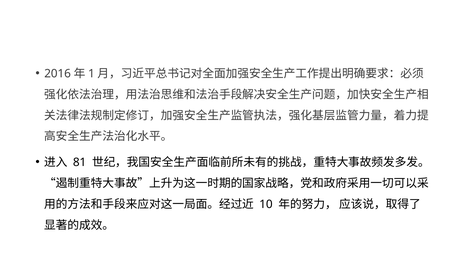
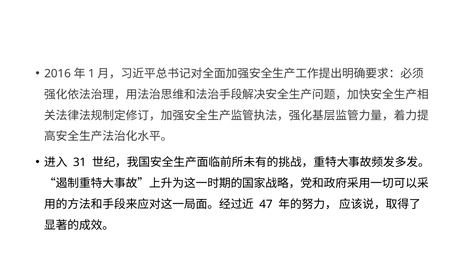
81: 81 -> 31
10: 10 -> 47
